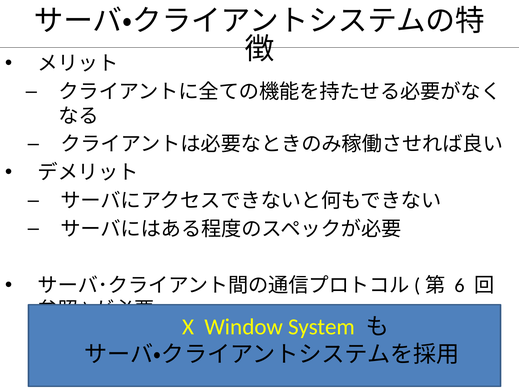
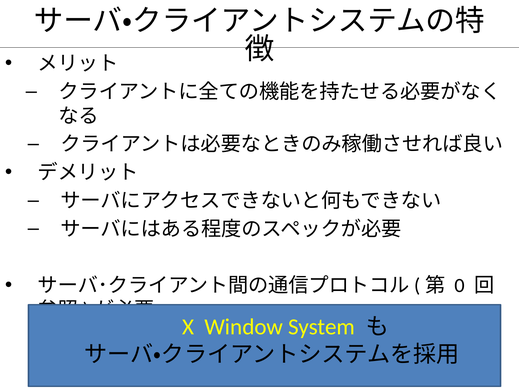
6: 6 -> 0
